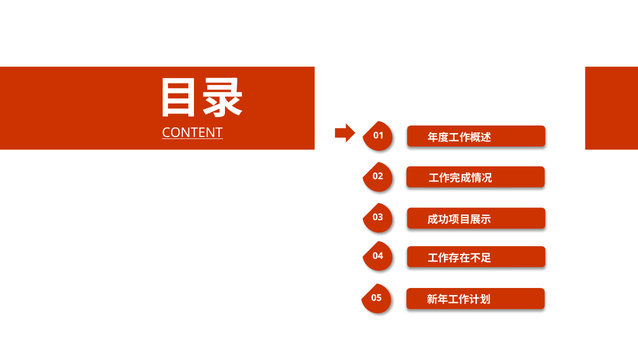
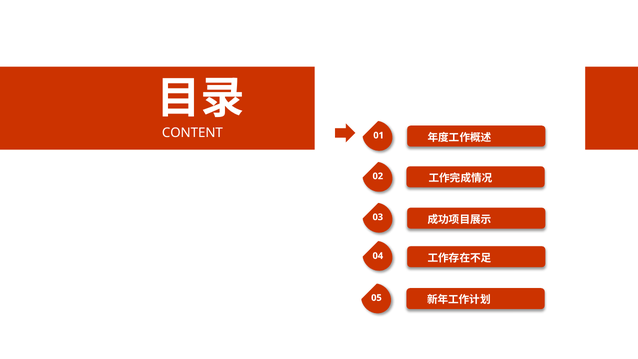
CONTENT underline: present -> none
